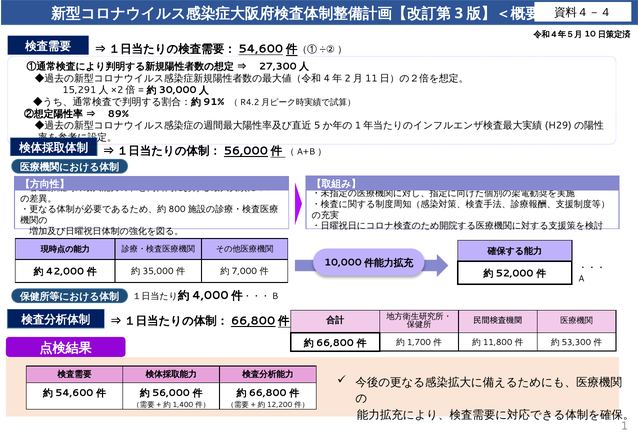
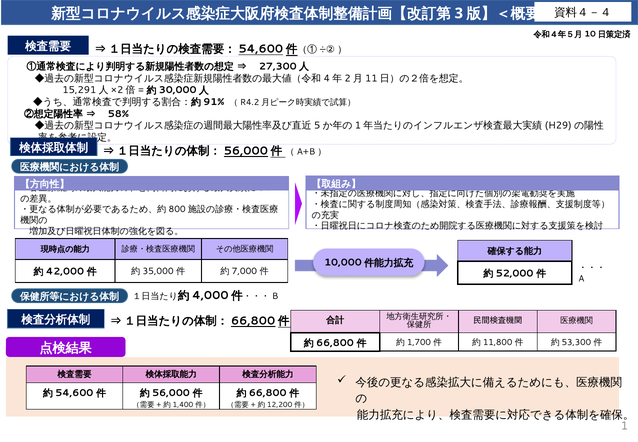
89%: 89% -> 58%
